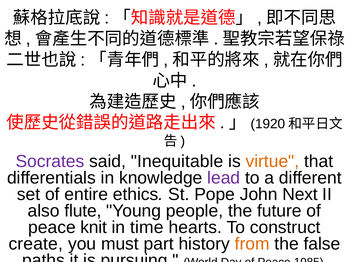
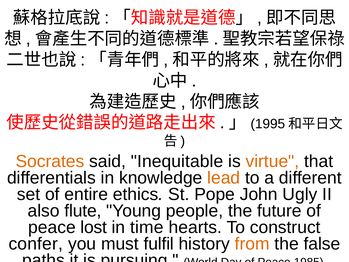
1920: 1920 -> 1995
Socrates colour: purple -> orange
lead colour: purple -> orange
Next: Next -> Ugly
knit: knit -> lost
create: create -> confer
part: part -> fulfil
